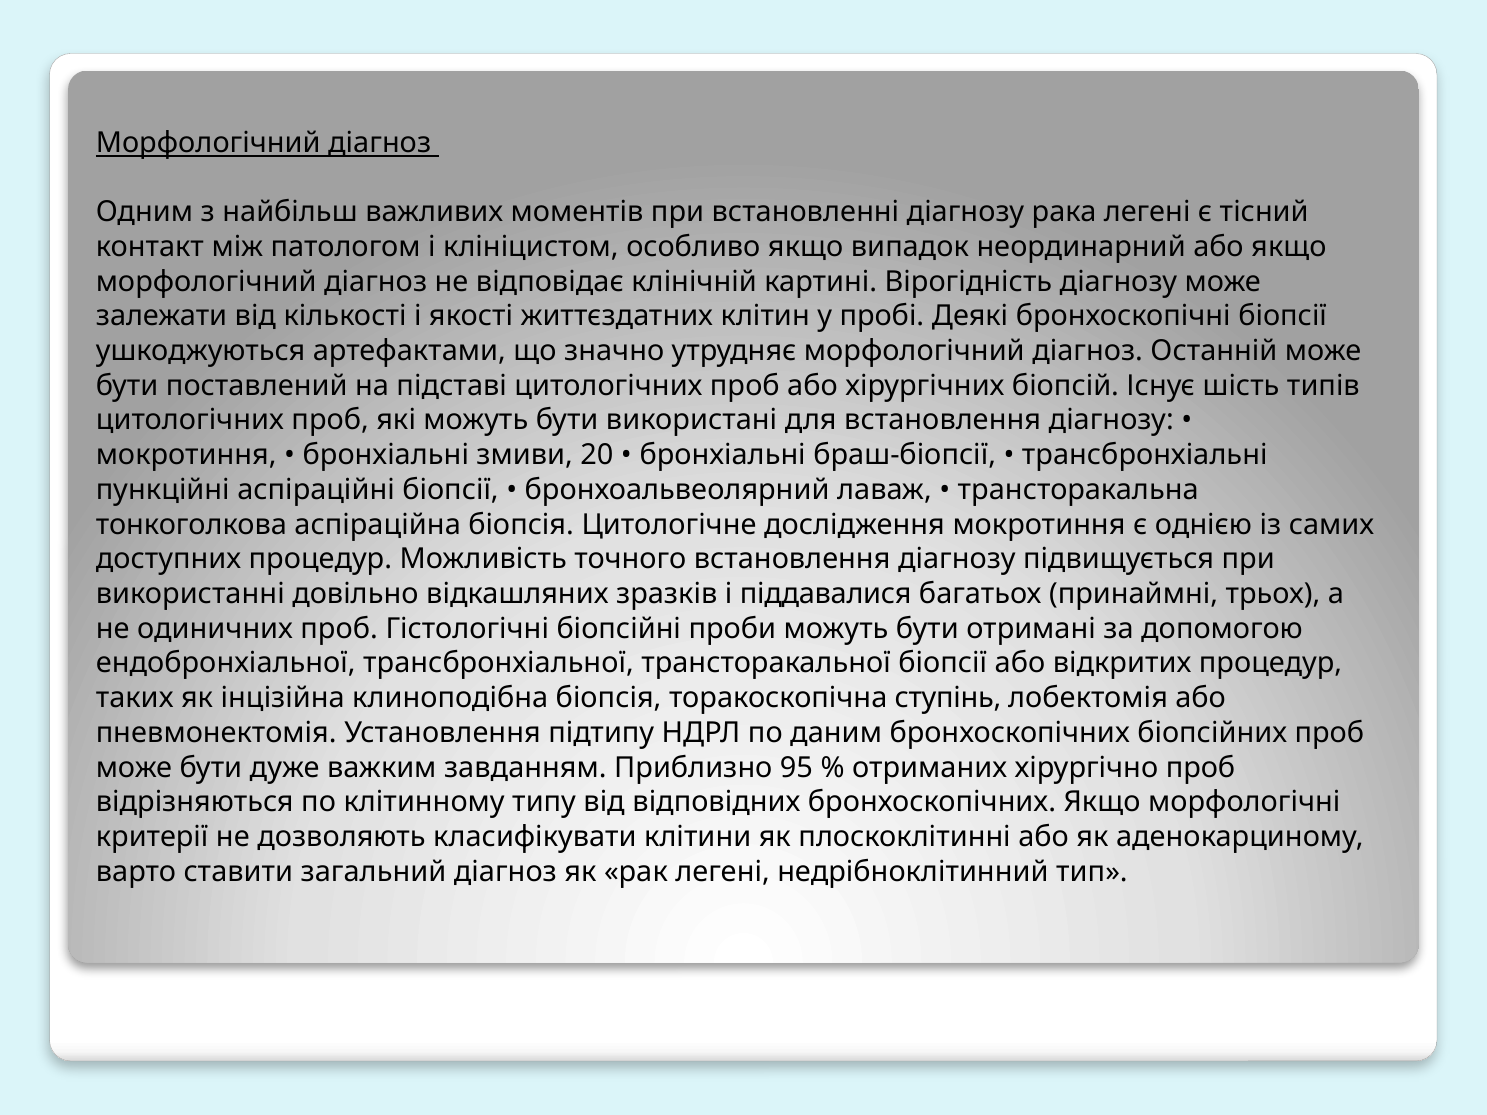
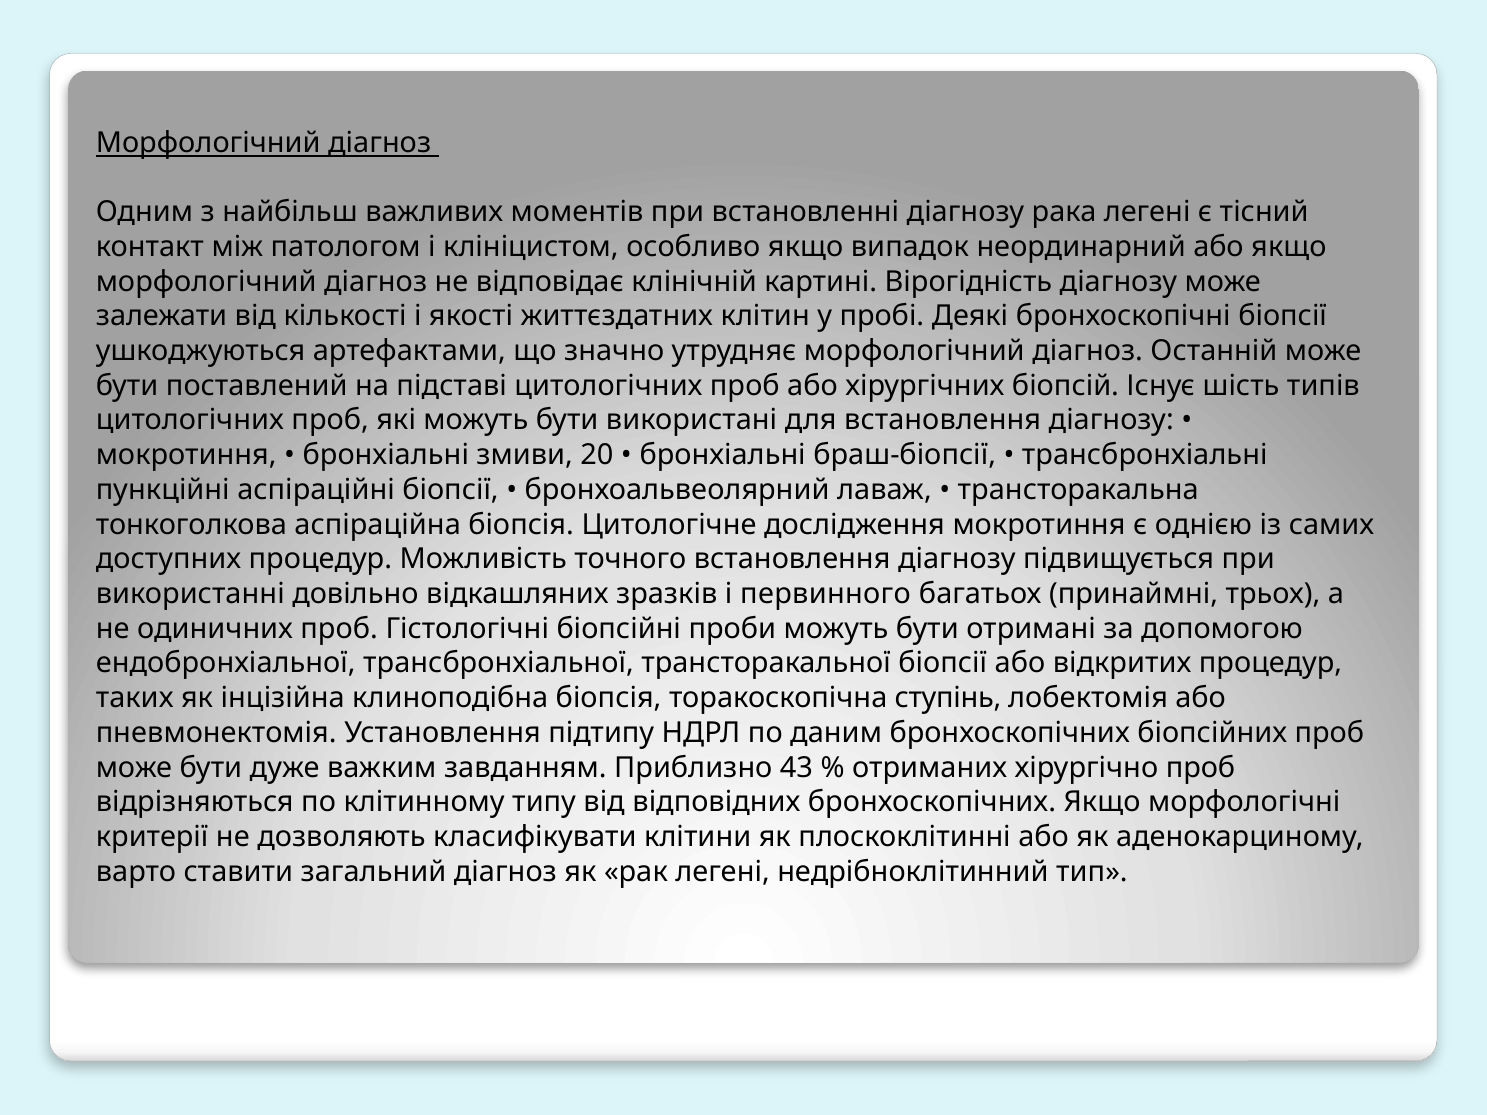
піддавалися: піддавалися -> первинного
95: 95 -> 43
